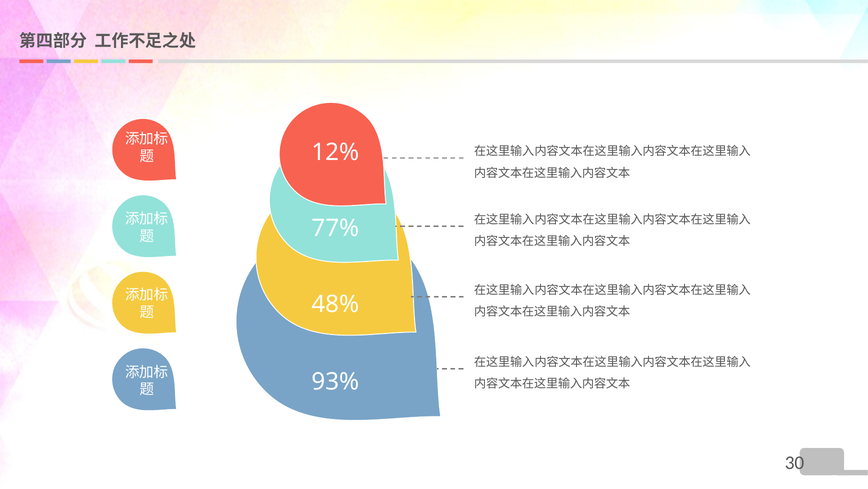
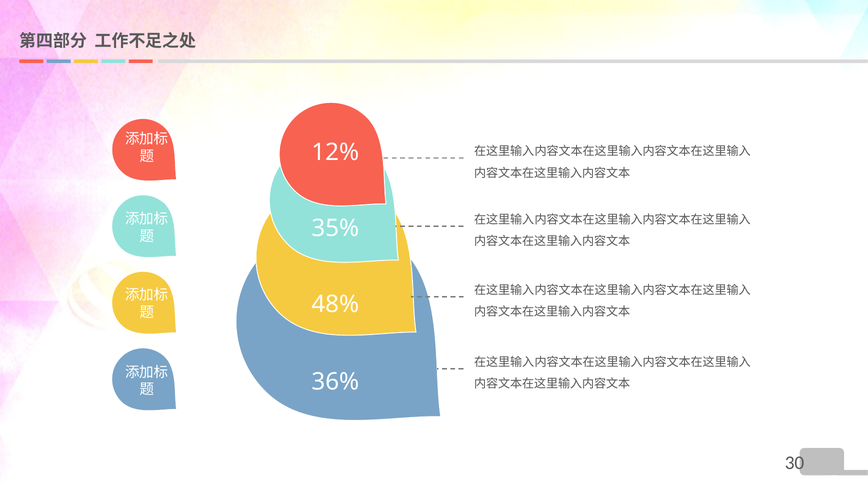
77%: 77% -> 35%
93%: 93% -> 36%
